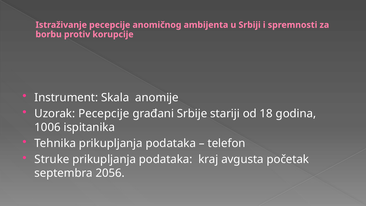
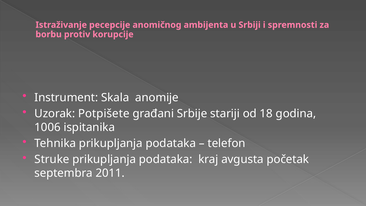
Uzorak Pecepcije: Pecepcije -> Potpišete
2056: 2056 -> 2011
